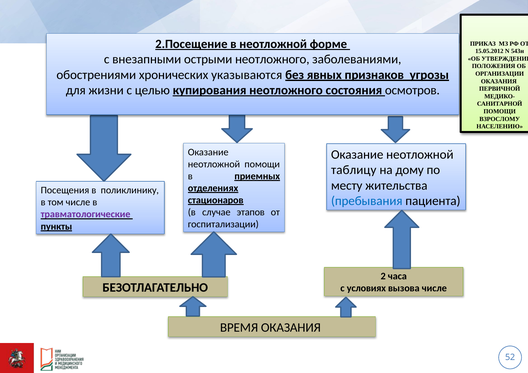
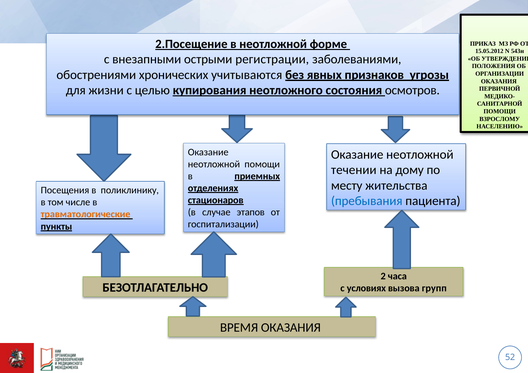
острыми неотложного: неотложного -> регистрации
указываются: указываются -> учитываются
таблицу: таблицу -> течении
травматологические colour: purple -> orange
вызова числе: числе -> групп
